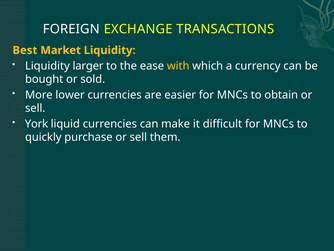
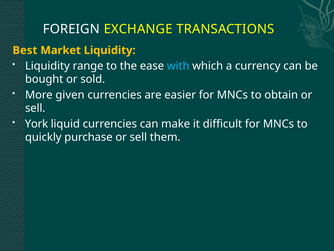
larger: larger -> range
with colour: yellow -> light blue
lower: lower -> given
